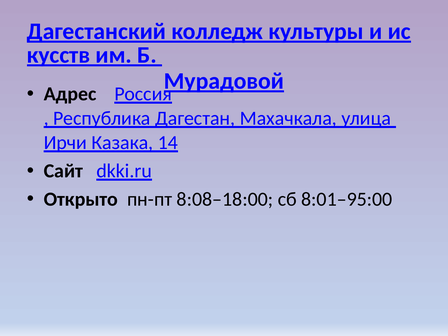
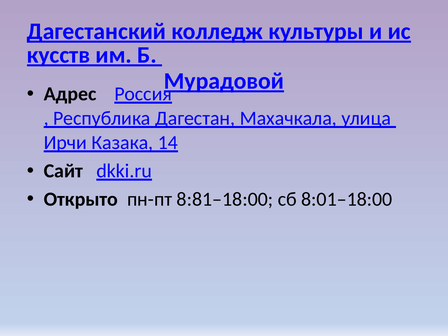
8:08–18:00: 8:08–18:00 -> 8:81–18:00
8:01–95:00: 8:01–95:00 -> 8:01–18:00
